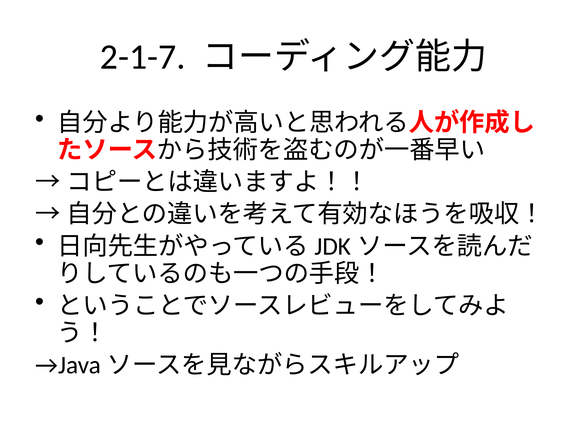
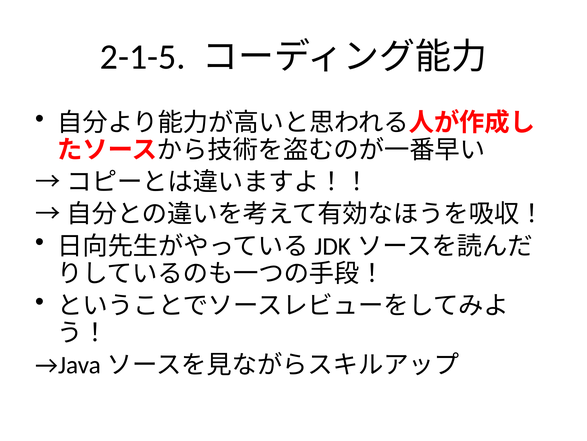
2-1-7: 2-1-7 -> 2-1-5
